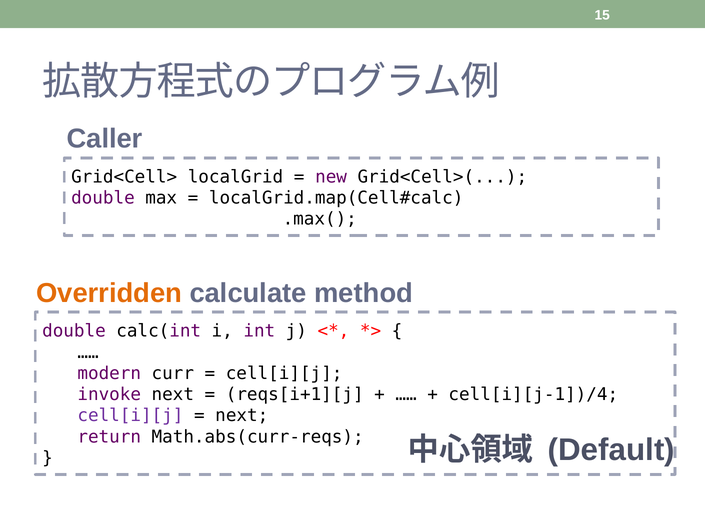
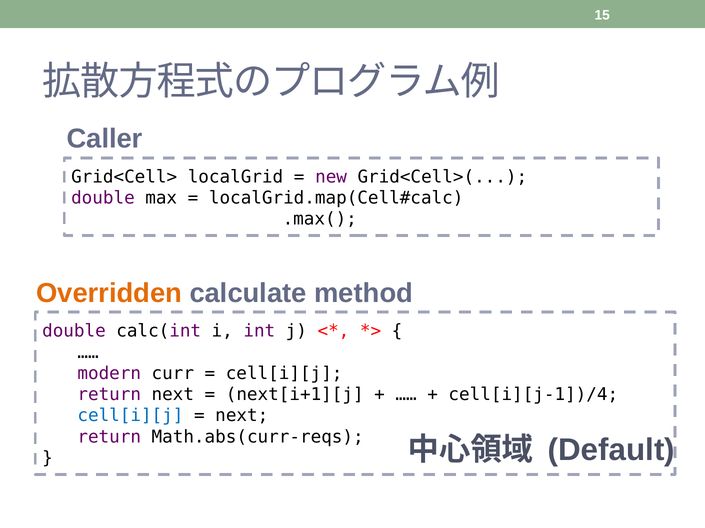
invoke at (109, 395): invoke -> return
reqs[i+1][j: reqs[i+1][j -> next[i+1][j
cell[i][j at (130, 416) colour: purple -> blue
